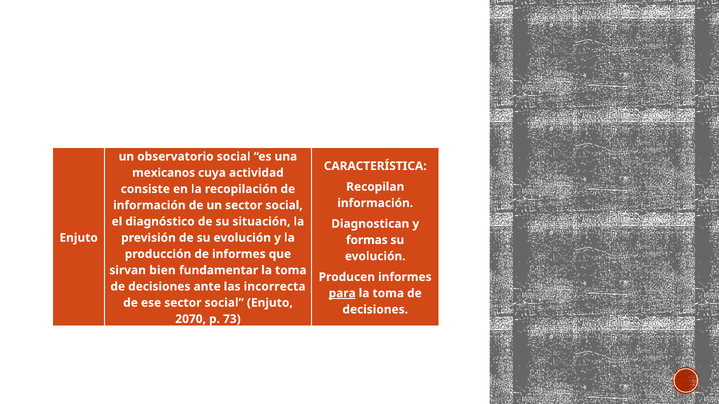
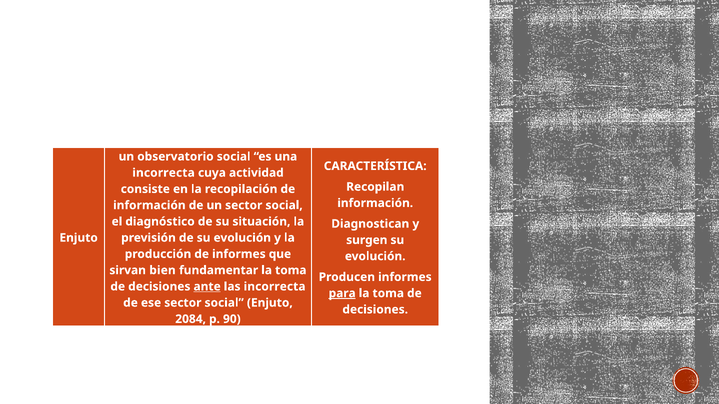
mexicanos at (164, 173): mexicanos -> incorrecta
formas: formas -> surgen
ante underline: none -> present
2070: 2070 -> 2084
73: 73 -> 90
